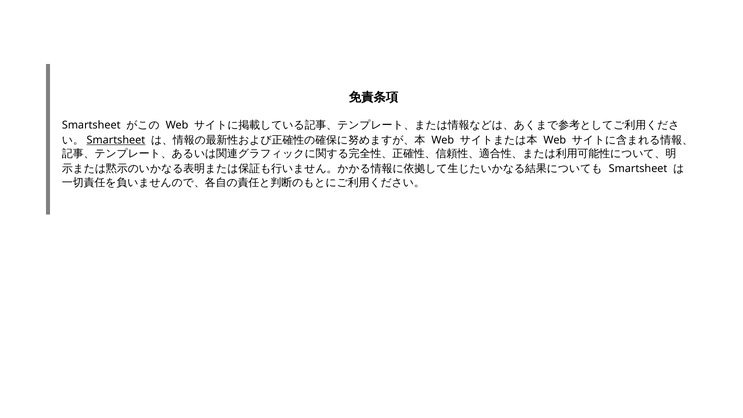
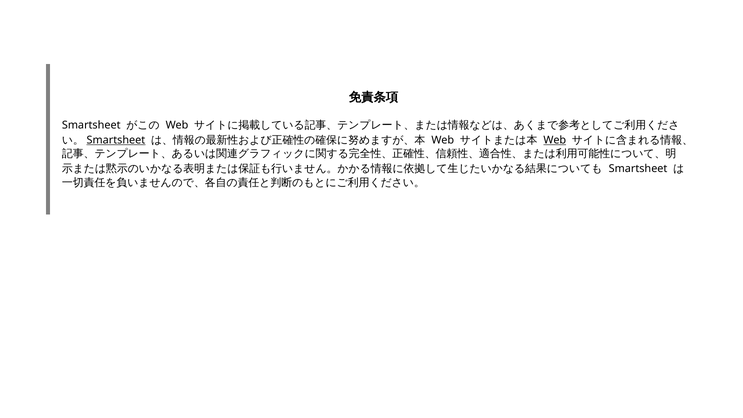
Web at (555, 140) underline: none -> present
